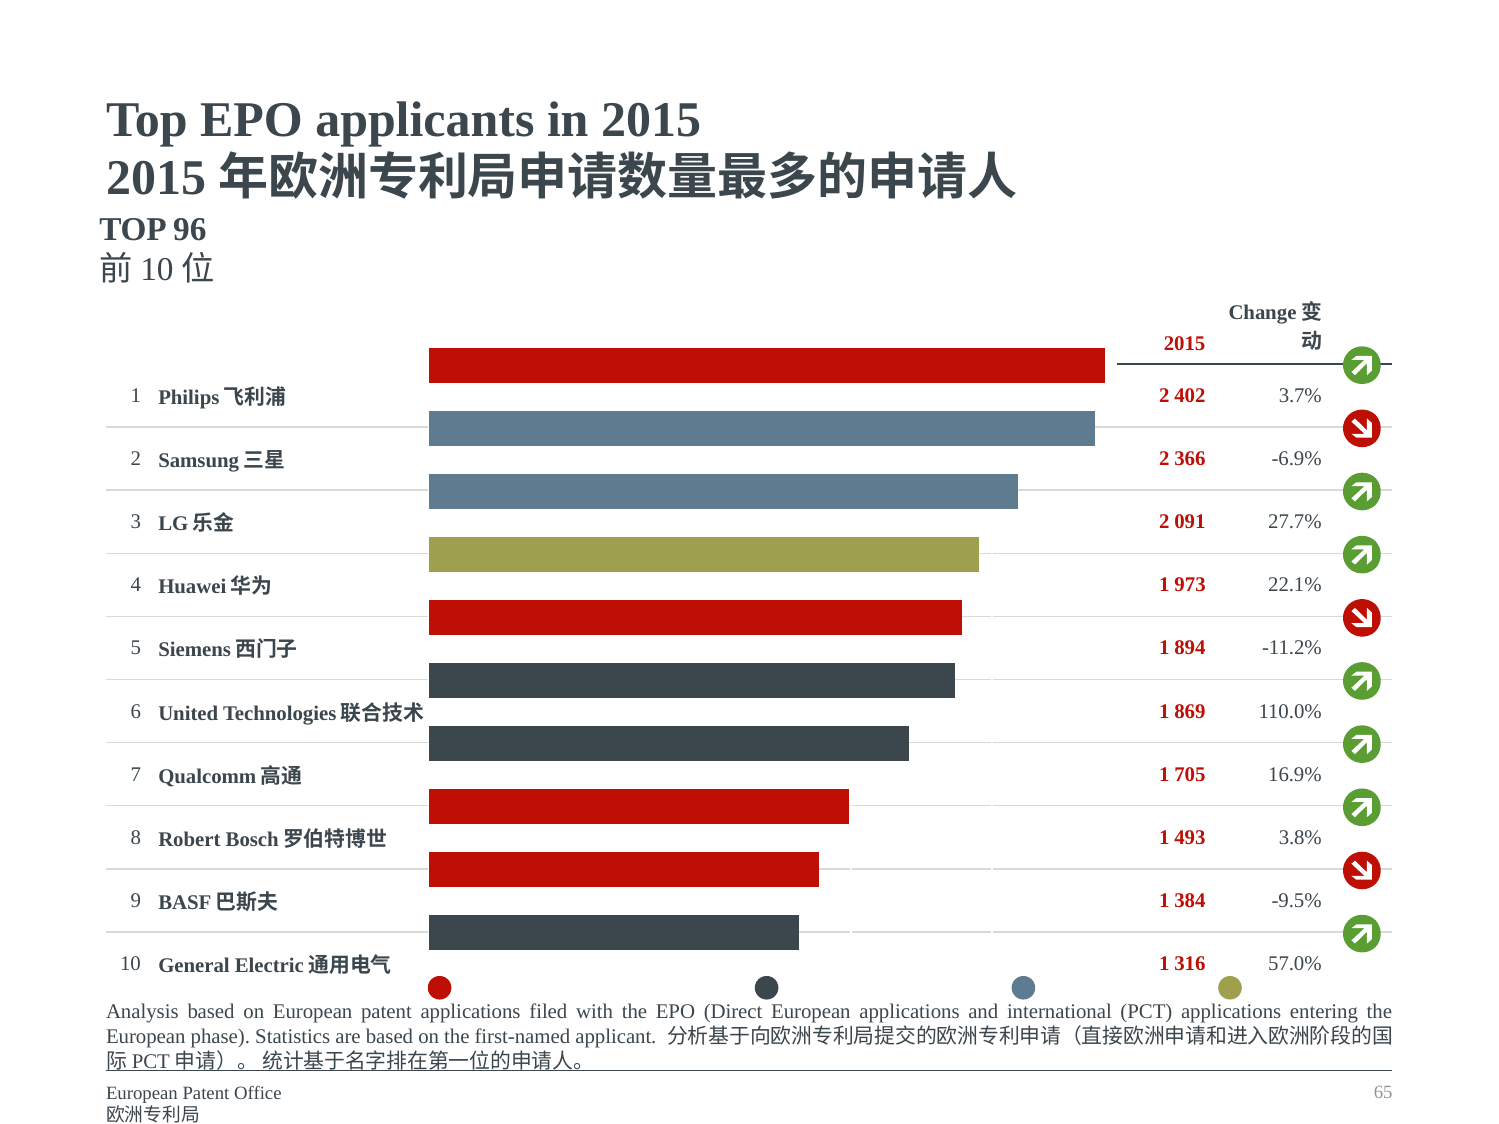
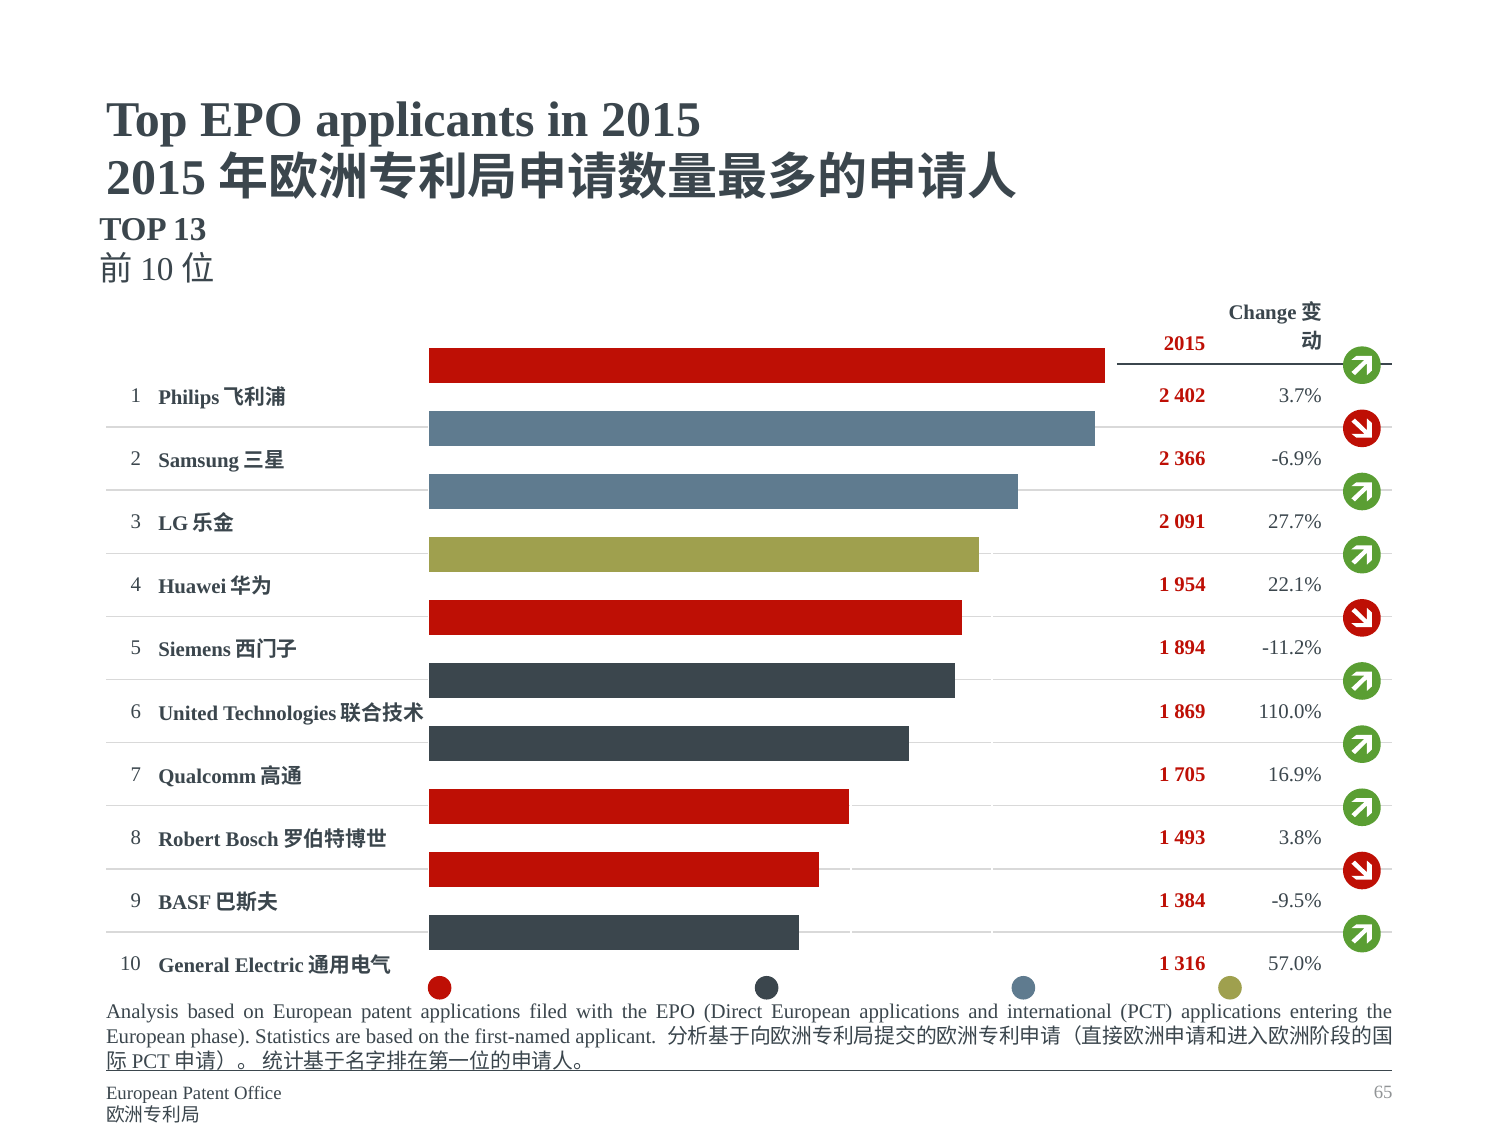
96: 96 -> 13
973: 973 -> 954
